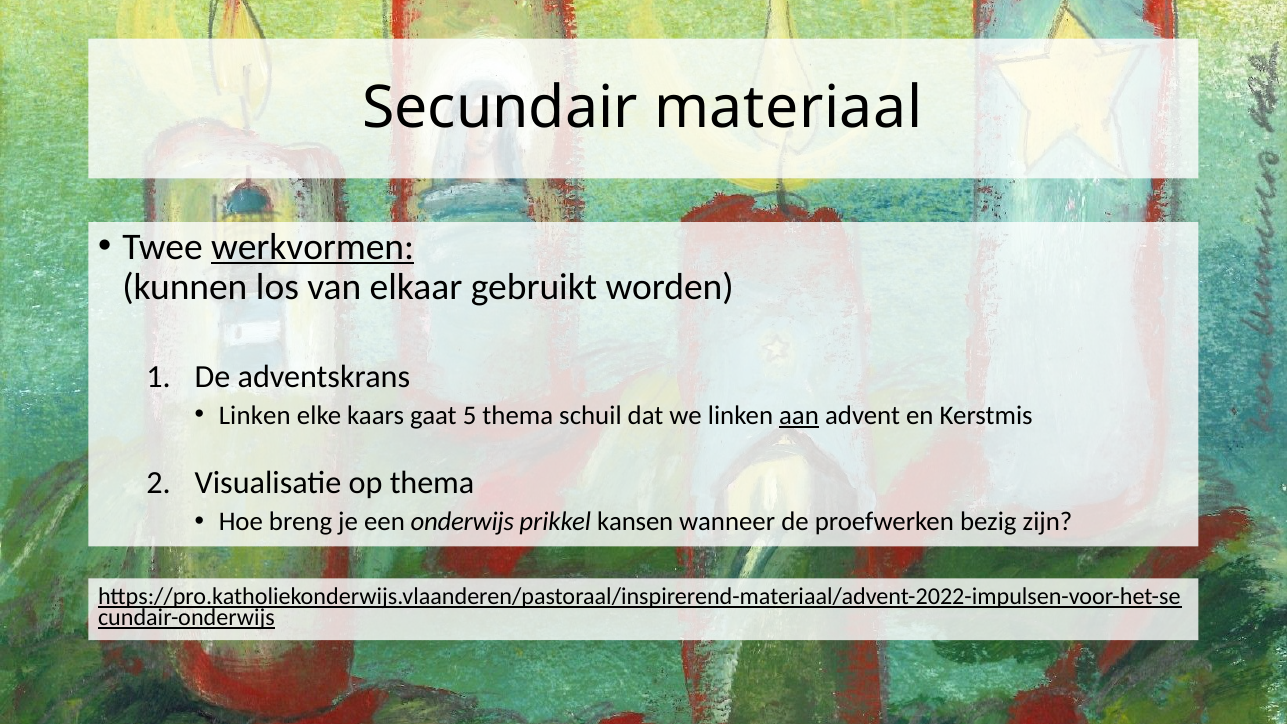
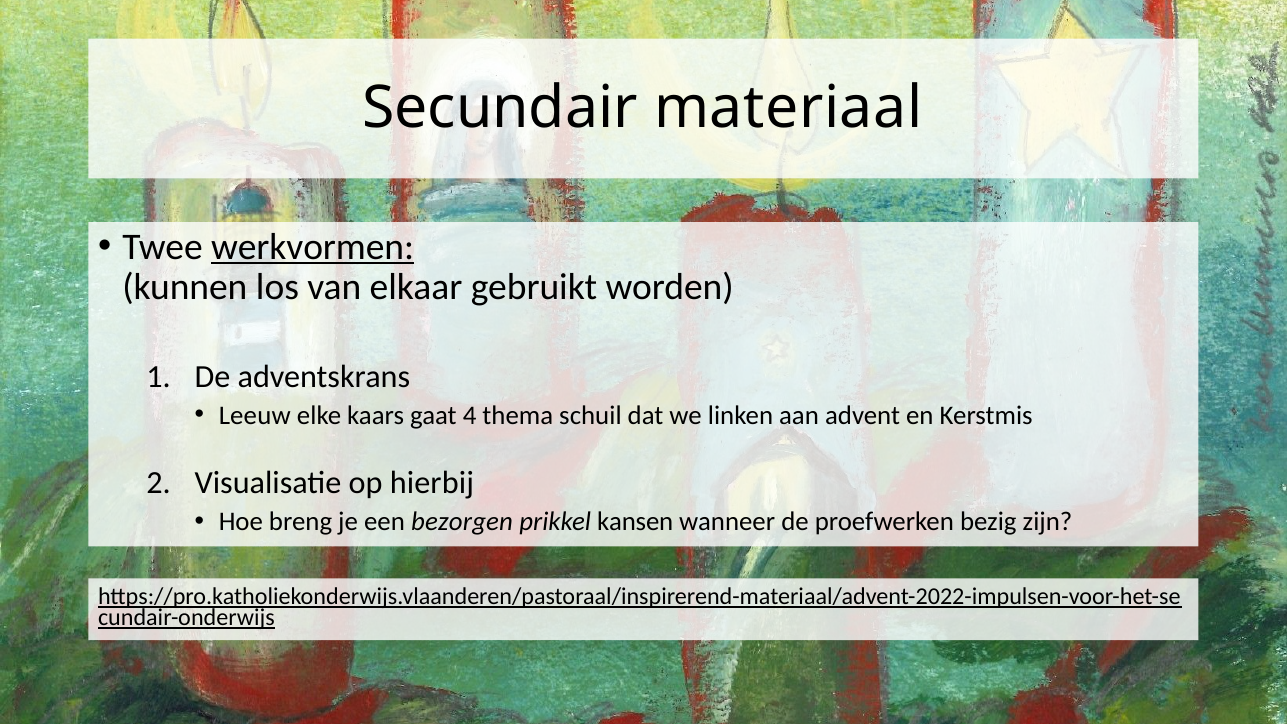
Linken at (255, 415): Linken -> Leeuw
5: 5 -> 4
aan underline: present -> none
op thema: thema -> hierbij
onderwijs: onderwijs -> bezorgen
